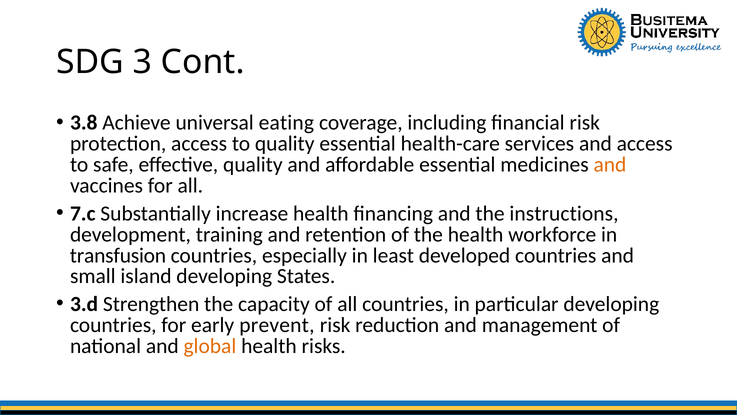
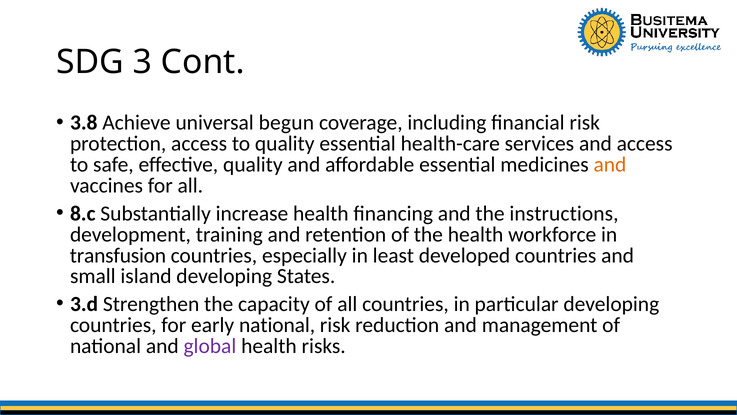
eating: eating -> begun
7.c: 7.c -> 8.c
early prevent: prevent -> national
global colour: orange -> purple
